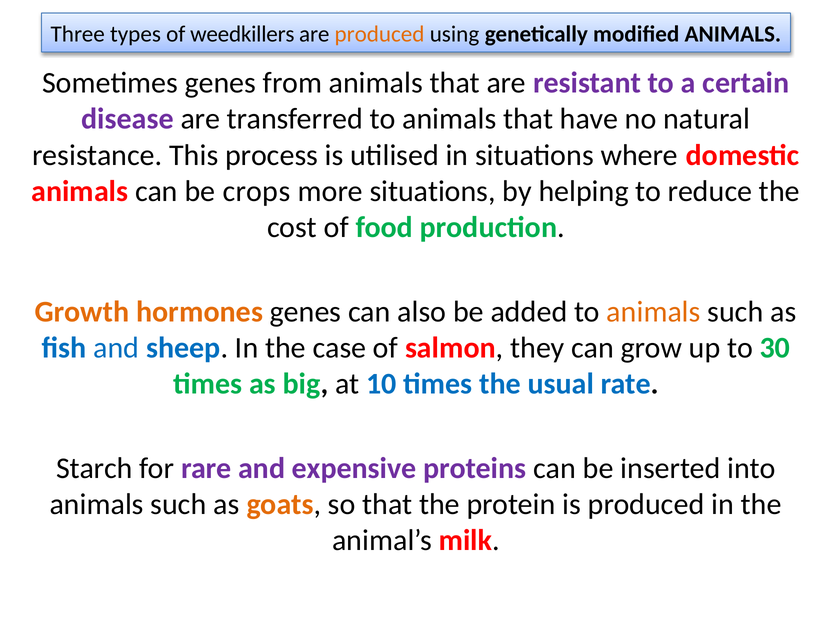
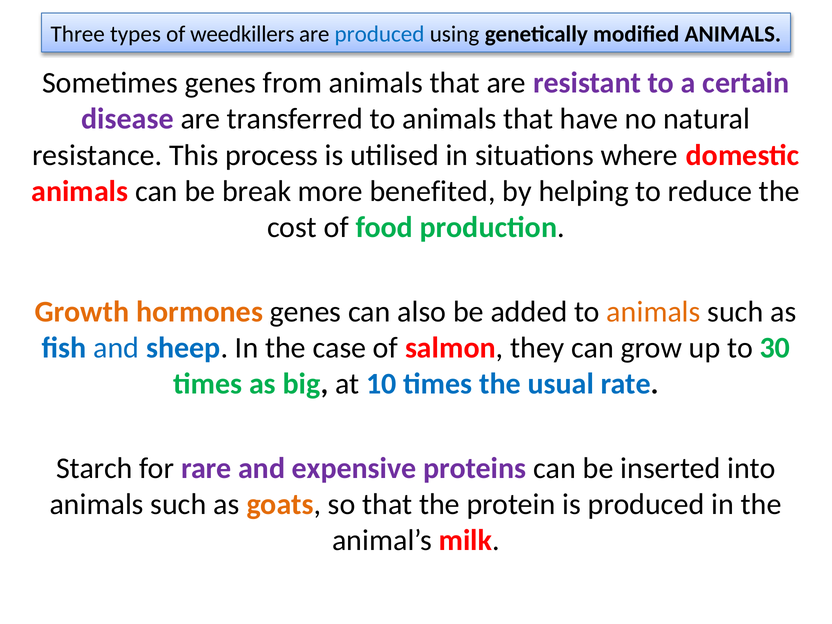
produced at (380, 34) colour: orange -> blue
crops: crops -> break
more situations: situations -> benefited
